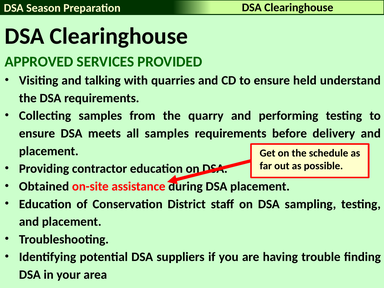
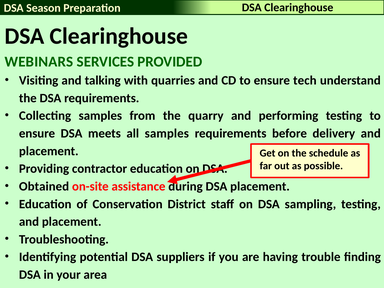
APPROVED: APPROVED -> WEBINARS
held: held -> tech
